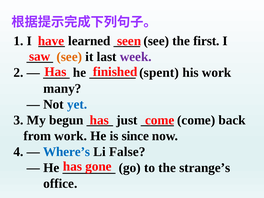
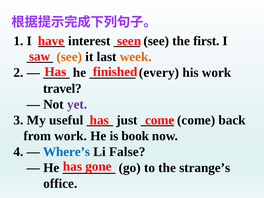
learned: learned -> interest
week colour: purple -> orange
spent: spent -> every
many: many -> travel
yet colour: blue -> purple
begun: begun -> useful
since: since -> book
